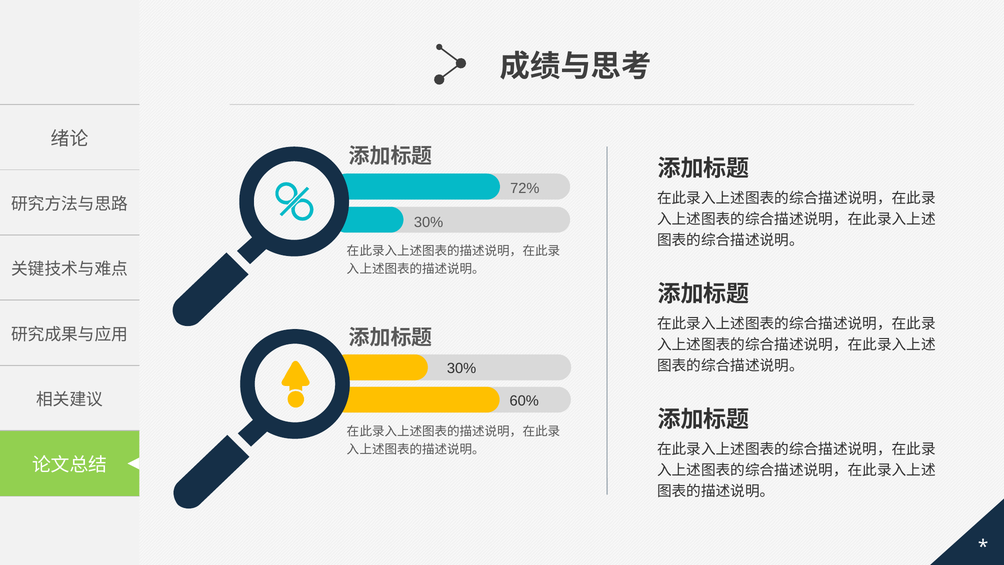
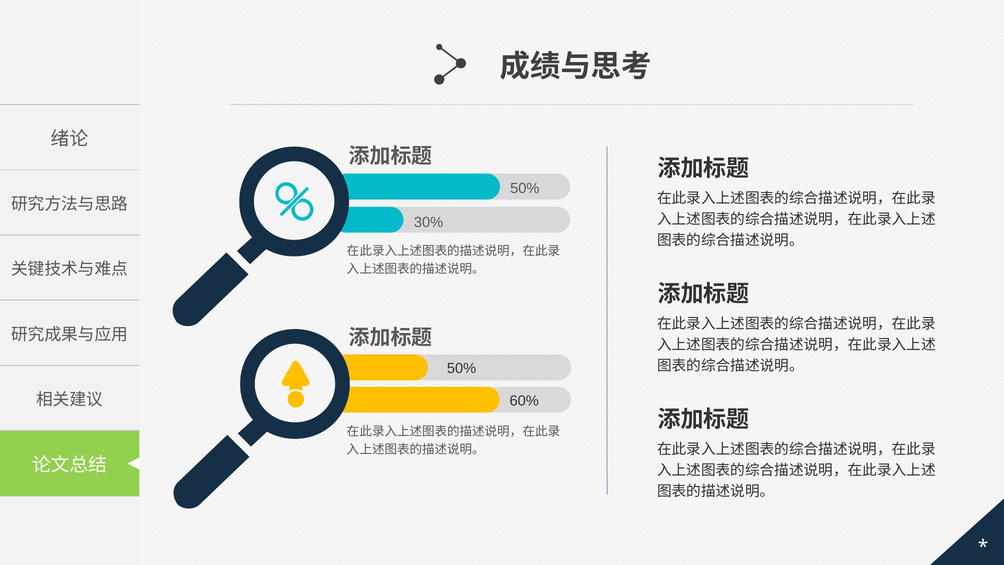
72% at (525, 189): 72% -> 50%
30% at (462, 368): 30% -> 50%
